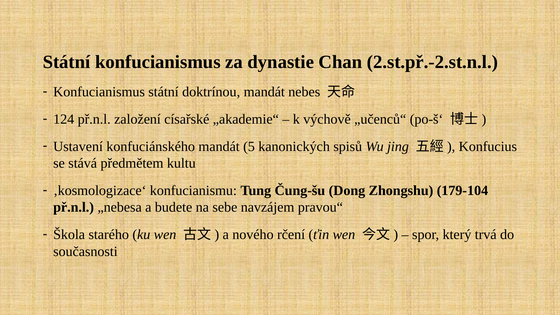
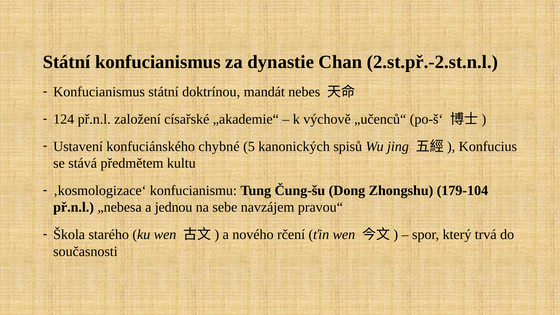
konfuciánského mandát: mandát -> chybné
budete: budete -> jednou
